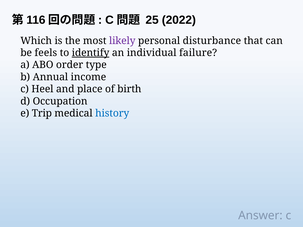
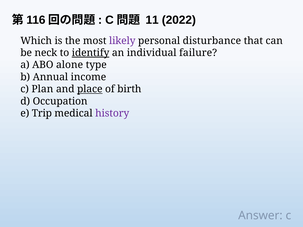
25: 25 -> 11
feels: feels -> neck
order: order -> alone
Heel: Heel -> Plan
place underline: none -> present
history colour: blue -> purple
